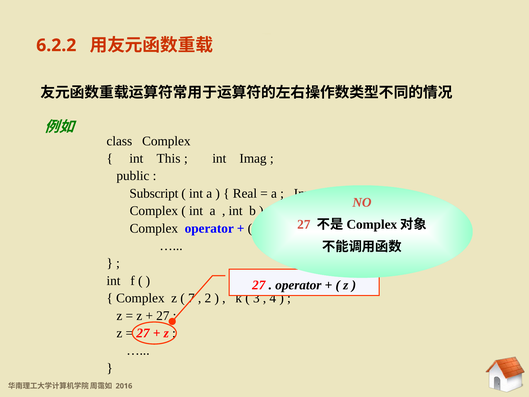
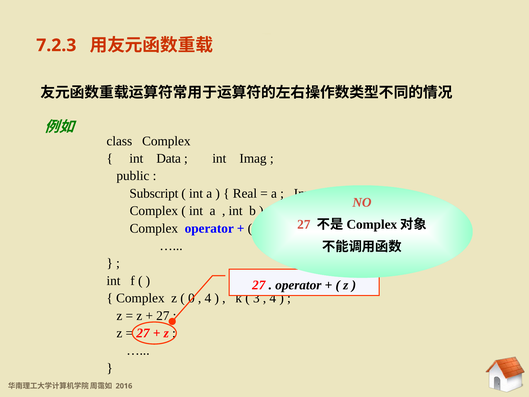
6.2.2: 6.2.2 -> 7.2.3
This: This -> Data
7 at (191, 298): 7 -> 0
2 at (208, 298): 2 -> 4
